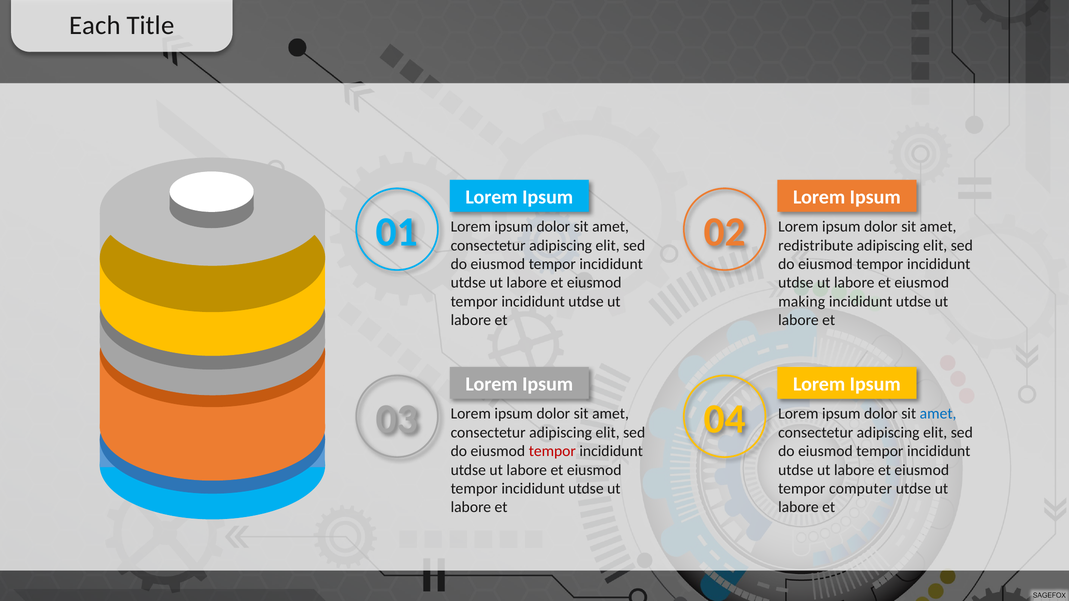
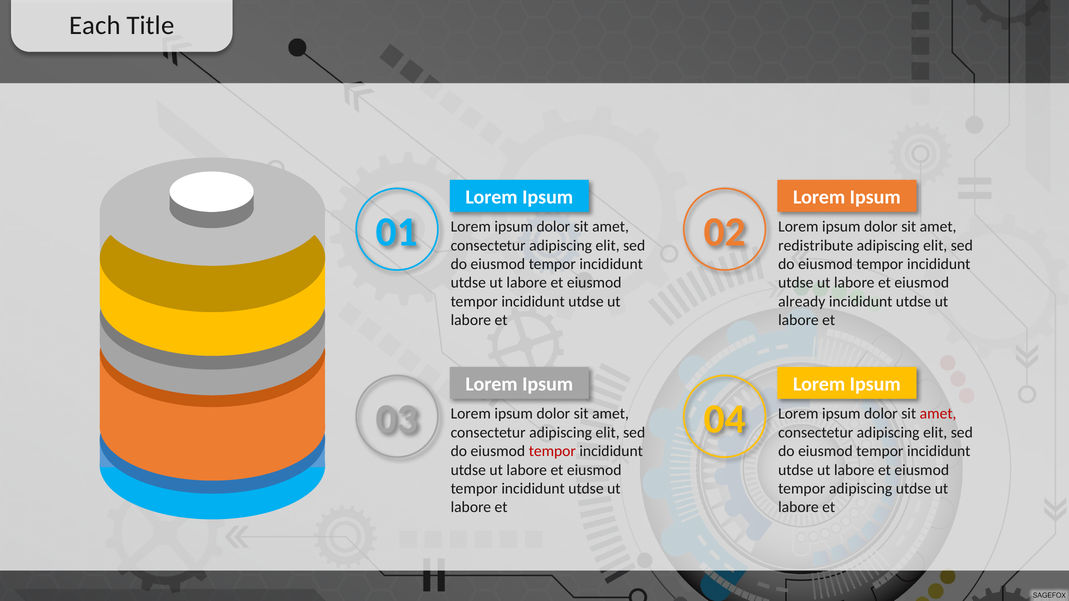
making: making -> already
amet at (938, 414) colour: blue -> red
tempor computer: computer -> adipiscing
